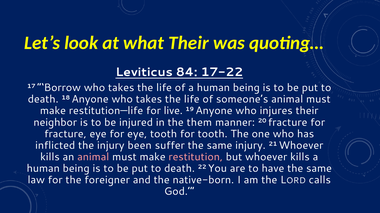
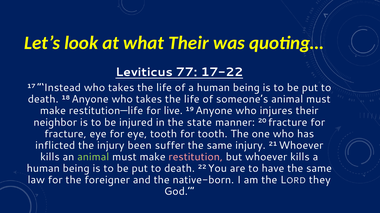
84: 84 -> 77
Borrow: Borrow -> Instead
them: them -> state
animal at (93, 157) colour: pink -> light green
calls: calls -> they
